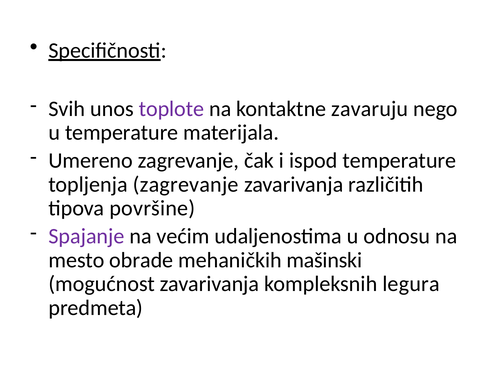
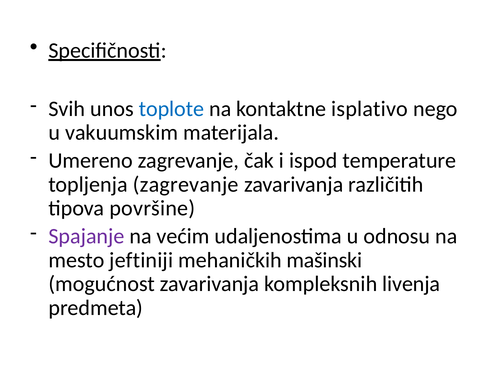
toplote colour: purple -> blue
zavaruju: zavaruju -> isplativo
u temperature: temperature -> vakuumskim
obrade: obrade -> jeftiniji
legura: legura -> livenja
